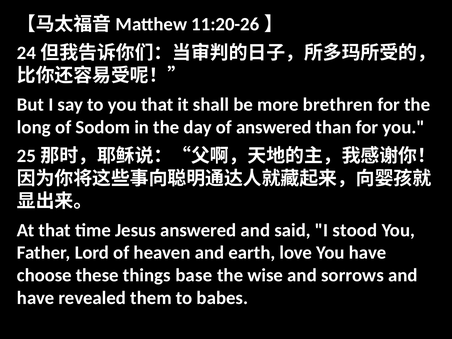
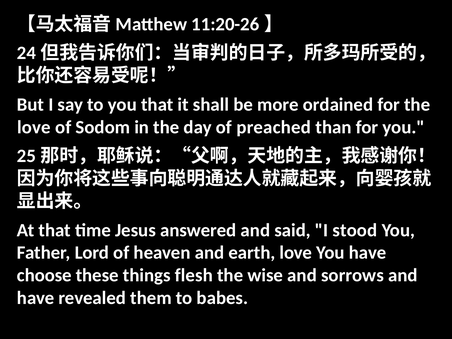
brethren: brethren -> ordained
long at (34, 127): long -> love
of answered: answered -> preached
base: base -> flesh
